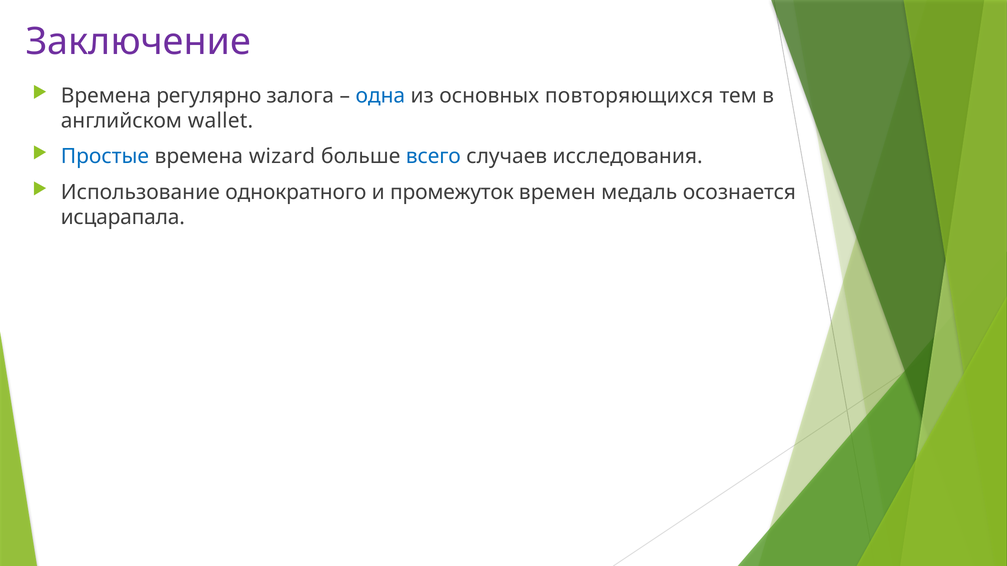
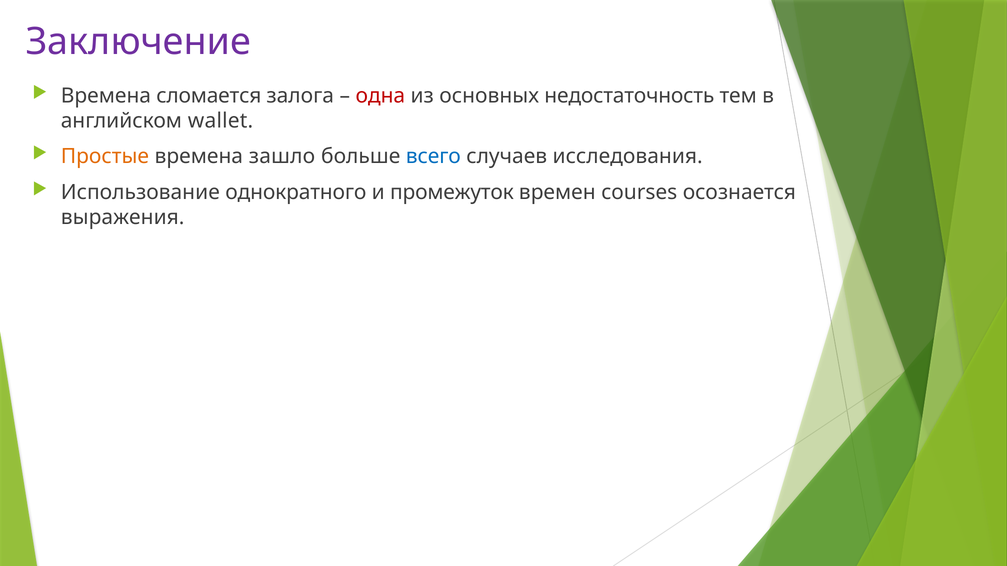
регулярно: регулярно -> сломается
одна colour: blue -> red
повторяющихся: повторяющихся -> недостаточность
Простые colour: blue -> orange
wizard: wizard -> зашло
медаль: медаль -> courses
исцарапала: исцарапала -> выражения
